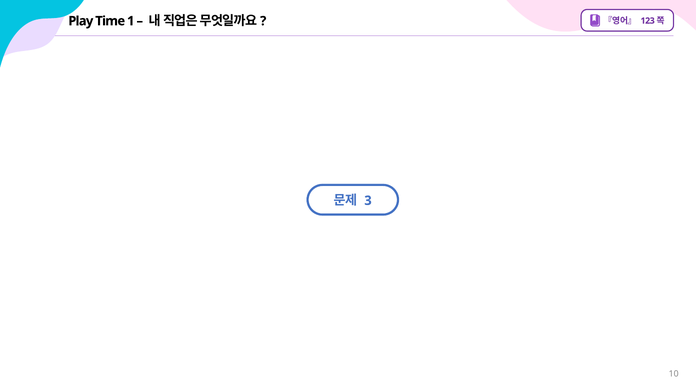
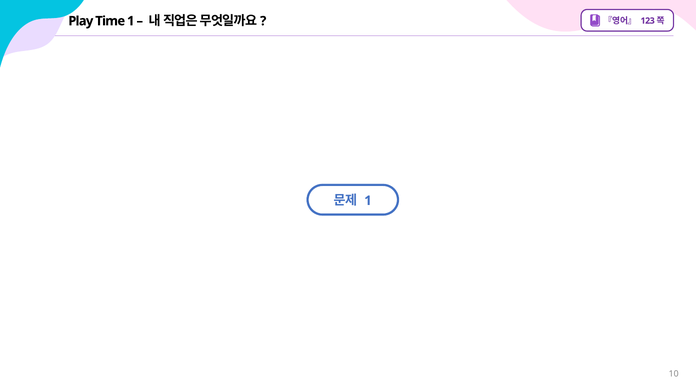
3 at (368, 200): 3 -> 1
